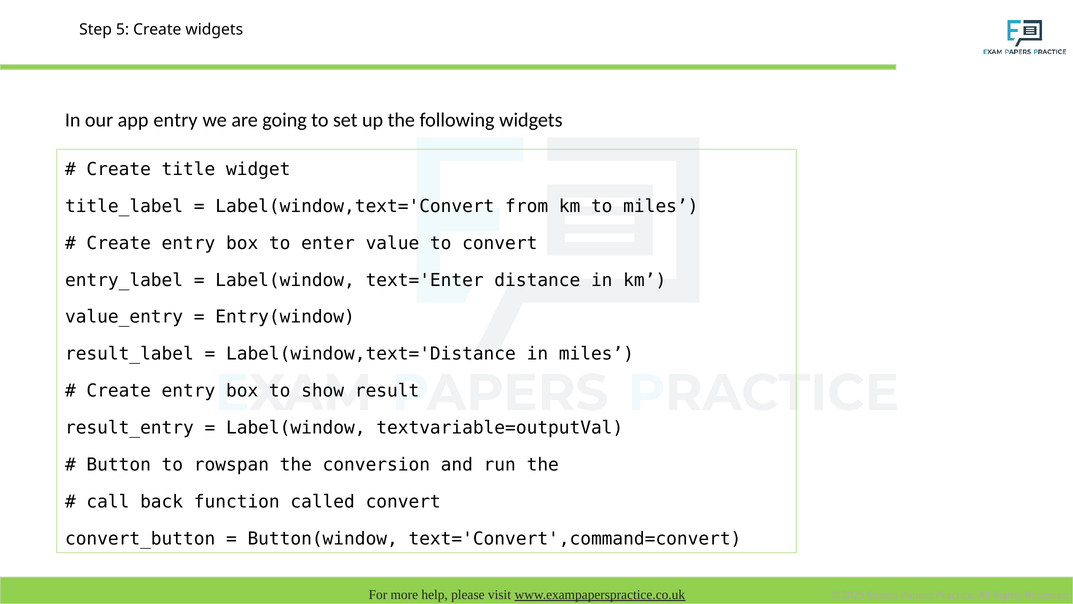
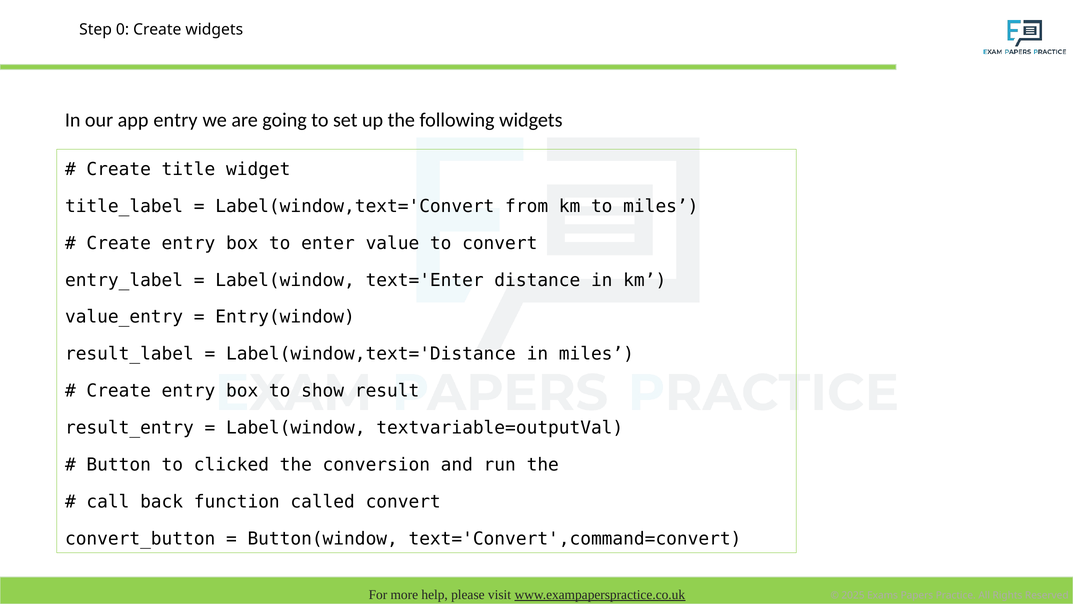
5: 5 -> 0
rowspan: rowspan -> clicked
